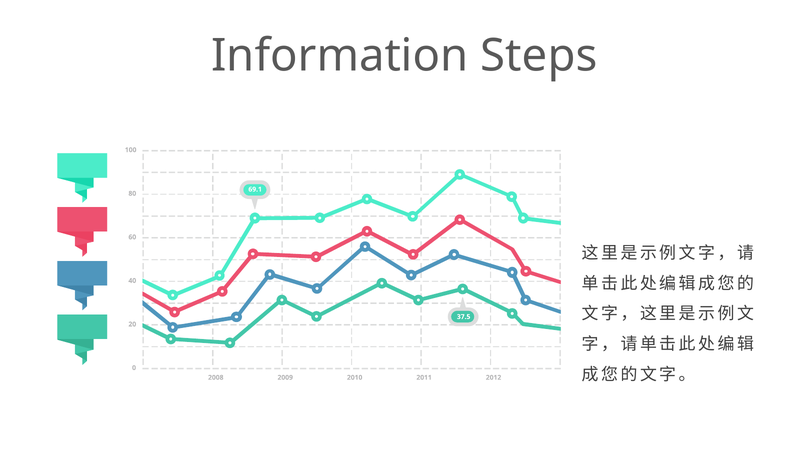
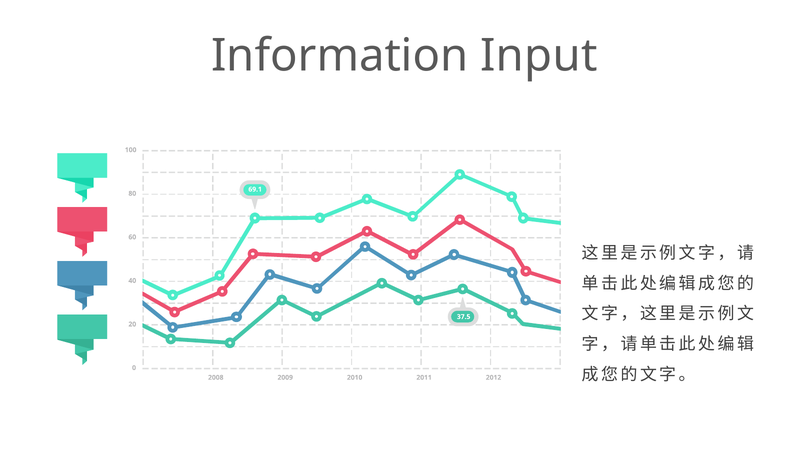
Steps: Steps -> Input
